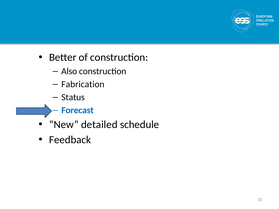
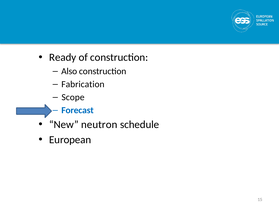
Better: Better -> Ready
Status: Status -> Scope
detailed: detailed -> neutron
Feedback: Feedback -> European
